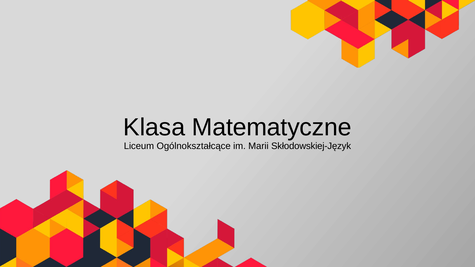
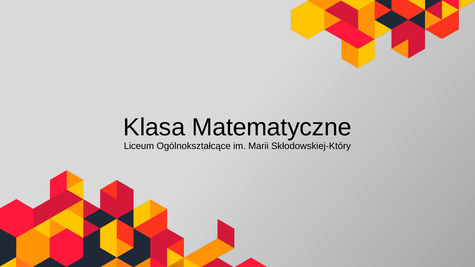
Skłodowskiej-Język: Skłodowskiej-Język -> Skłodowskiej-Który
